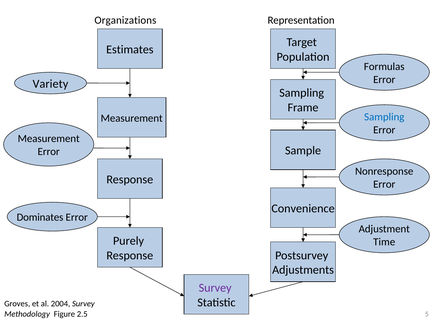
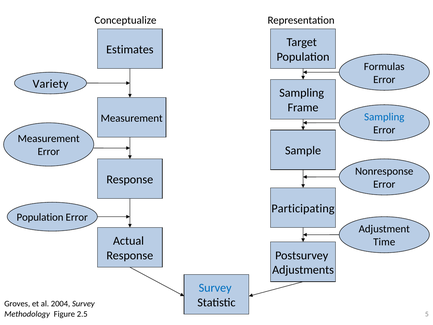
Organizations: Organizations -> Conceptualize
Convenience: Convenience -> Participating
Dominates at (40, 217): Dominates -> Population
Purely: Purely -> Actual
Survey at (215, 288) colour: purple -> blue
